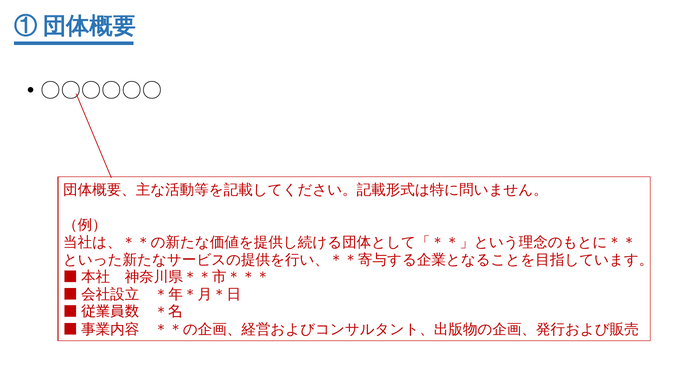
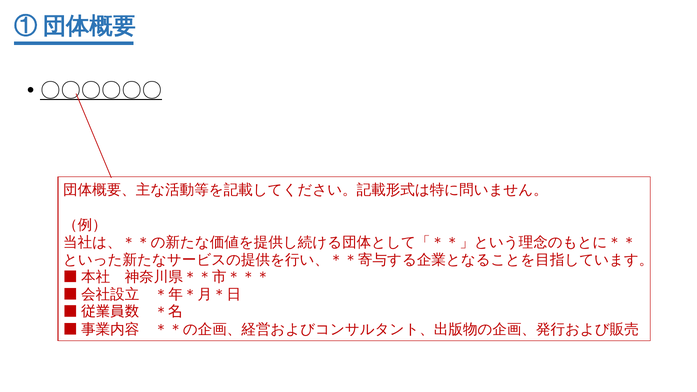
〇〇〇〇〇〇 underline: none -> present
